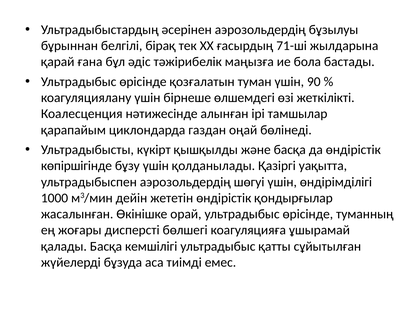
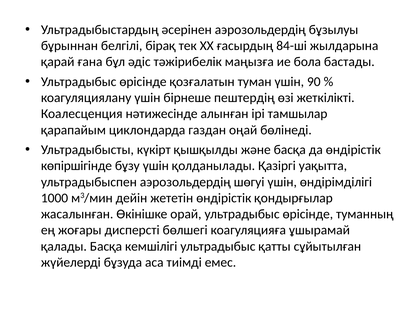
71-ші: 71-ші -> 84-ші
өлшемдегі: өлшемдегі -> пештердің
